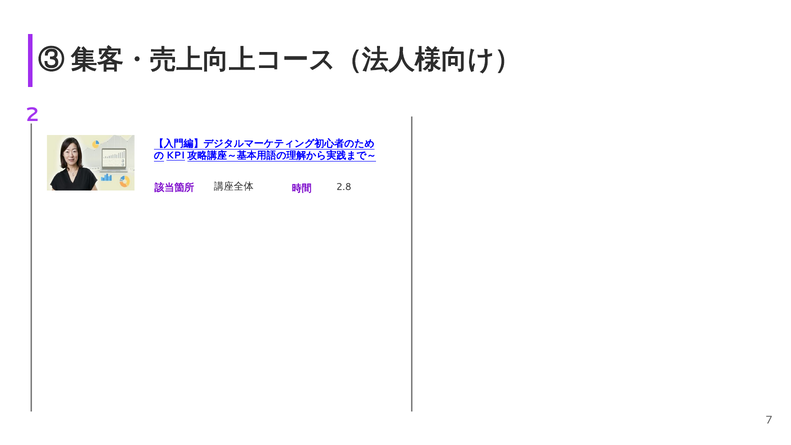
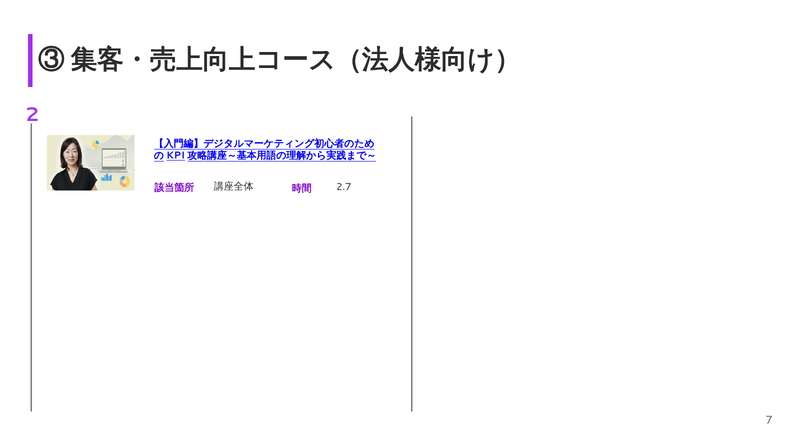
2.8: 2.8 -> 2.7
